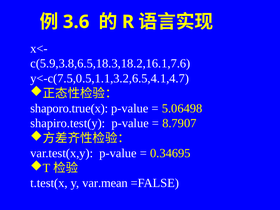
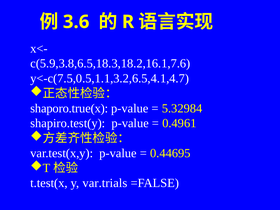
5.06498: 5.06498 -> 5.32984
8.7907: 8.7907 -> 0.4961
0.34695: 0.34695 -> 0.44695
var.mean: var.mean -> var.trials
